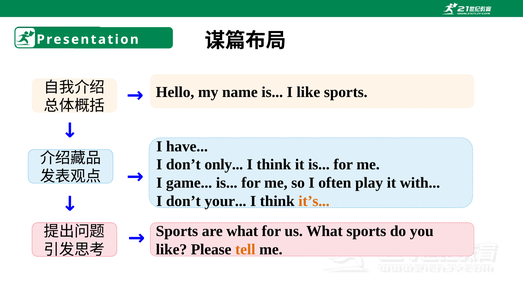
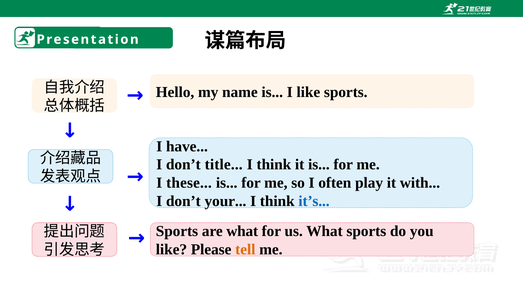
only: only -> title
game: game -> these
it’s colour: orange -> blue
